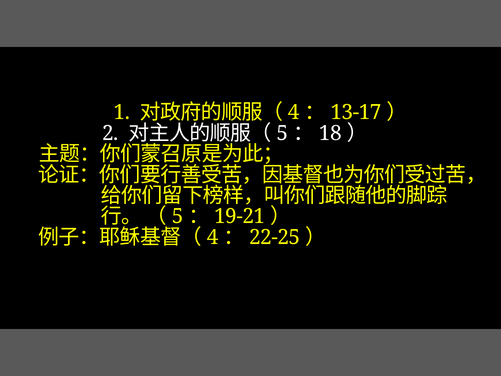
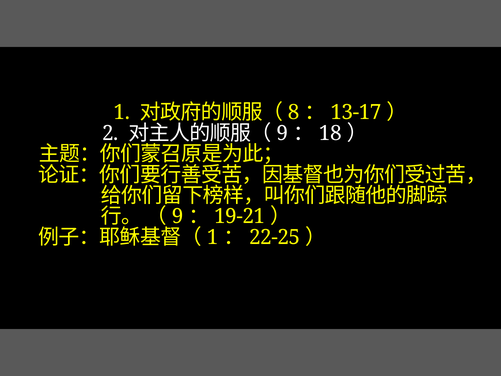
4 at (294, 112): 4 -> 8
5 at (282, 133): 5 -> 9
5 at (178, 216): 5 -> 9
4 at (213, 237): 4 -> 1
